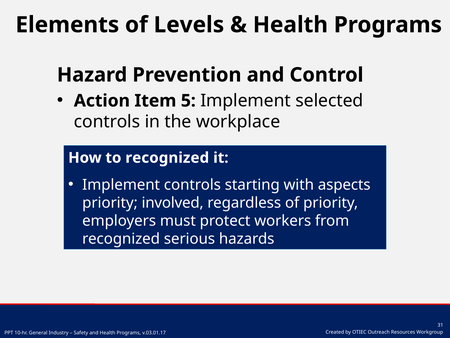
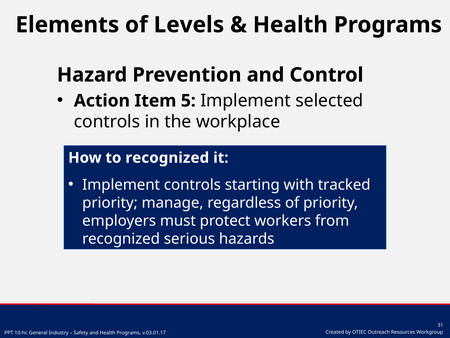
aspects: aspects -> tracked
involved: involved -> manage
